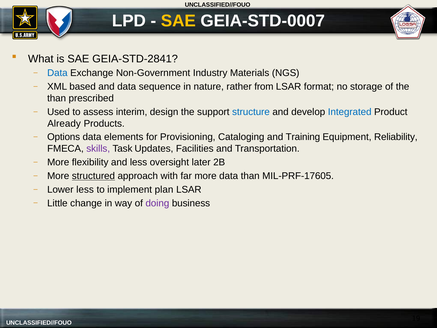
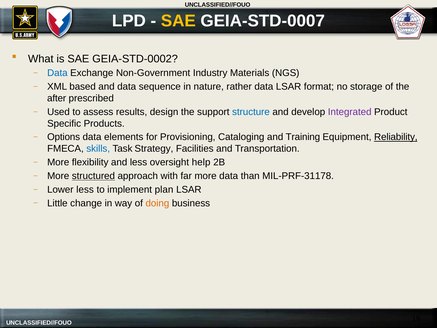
GEIA-STD-2841: GEIA-STD-2841 -> GEIA-STD-0002
rather from: from -> data
than at (57, 98): than -> after
interim: interim -> results
Integrated colour: blue -> purple
Already: Already -> Specific
Reliability underline: none -> present
skills colour: purple -> blue
Updates: Updates -> Strategy
later: later -> help
MIL-PRF-17605: MIL-PRF-17605 -> MIL-PRF-31178
doing colour: purple -> orange
